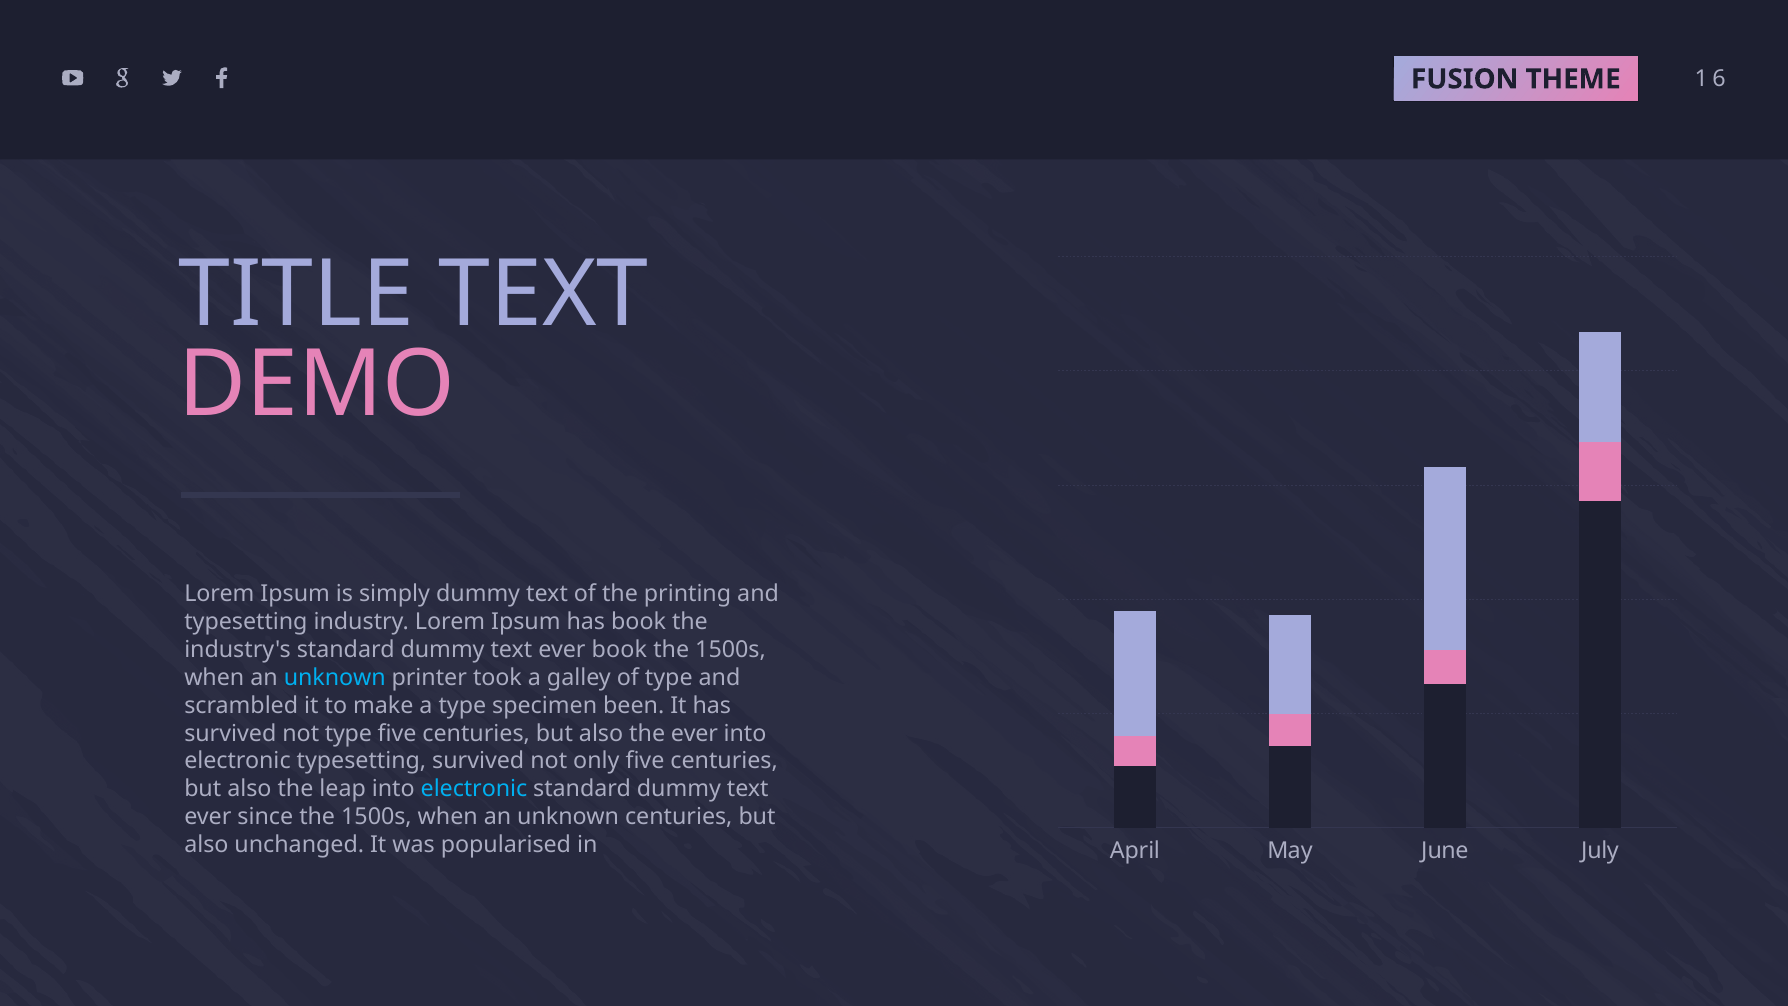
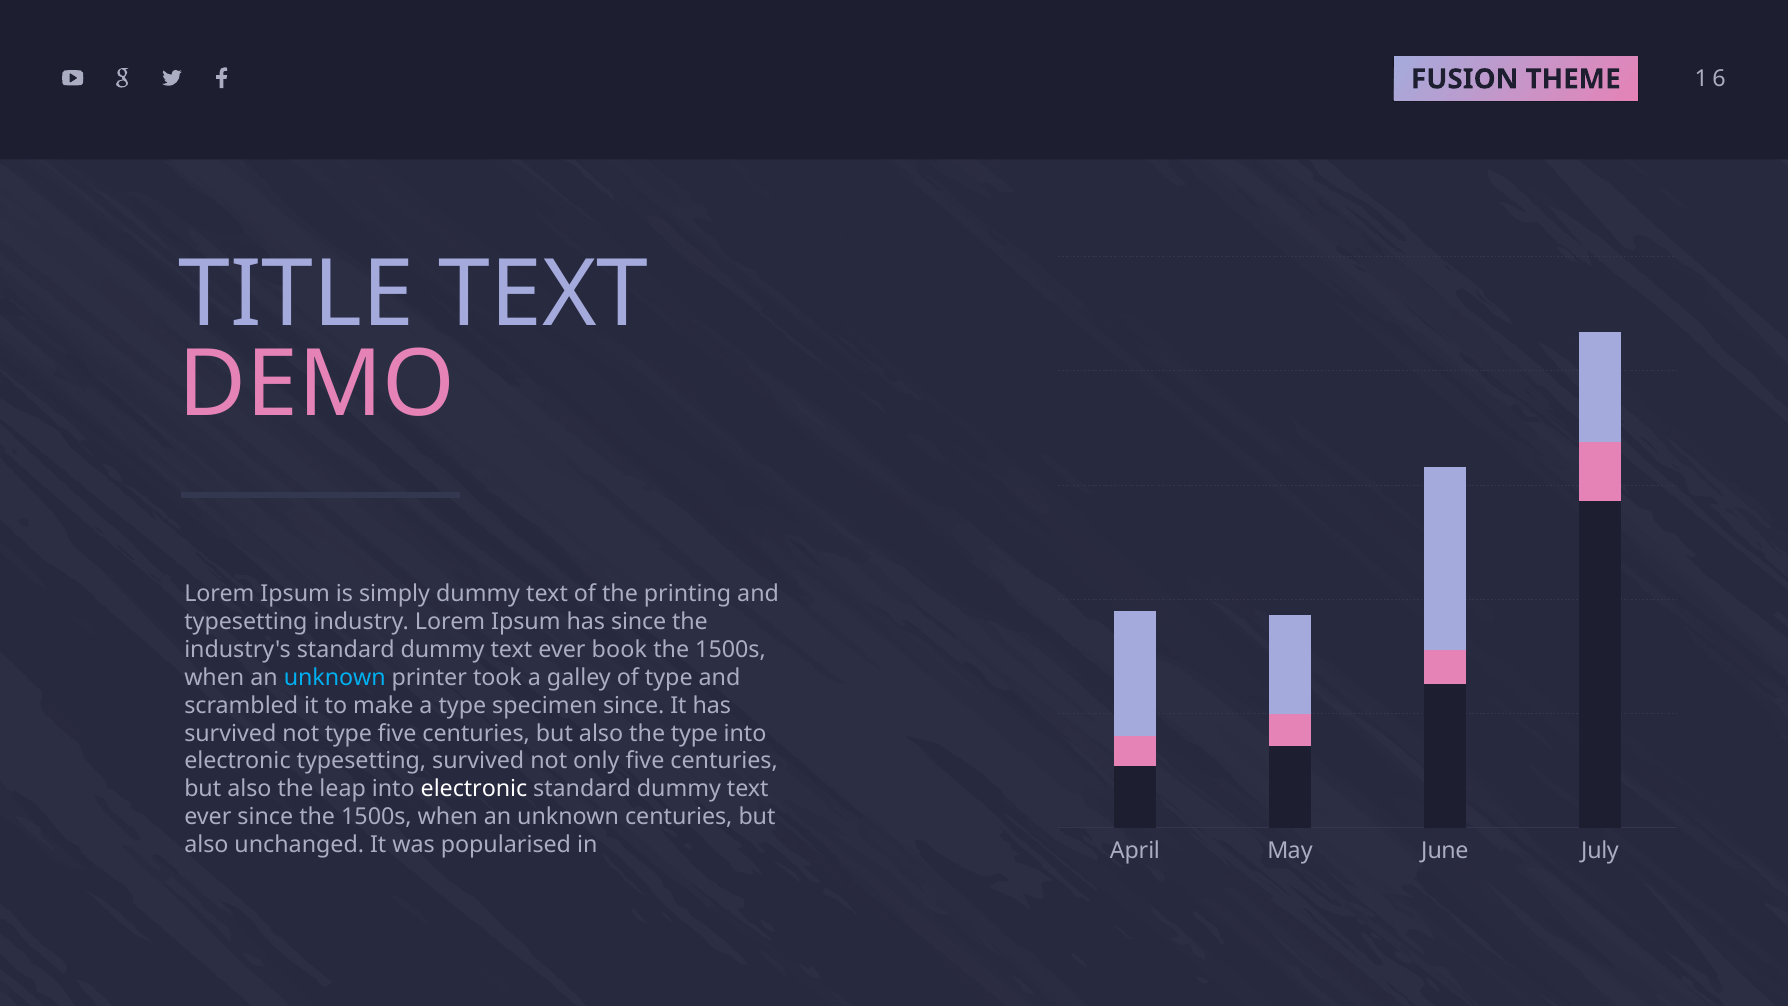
has book: book -> since
specimen been: been -> since
the ever: ever -> type
electronic at (474, 789) colour: light blue -> white
